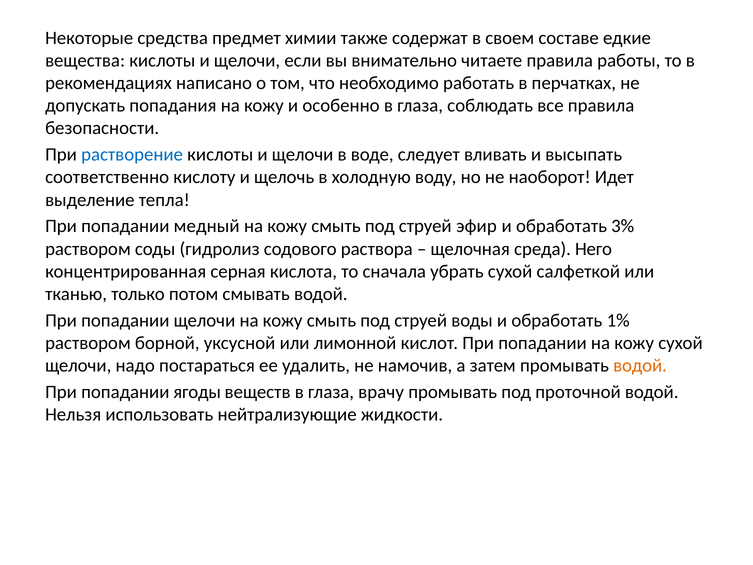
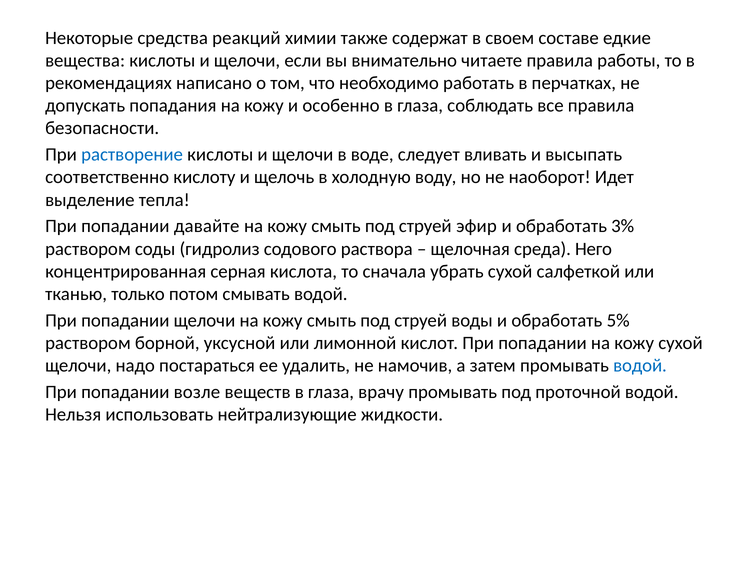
предмет: предмет -> реакций
медный: медный -> давайте
1%: 1% -> 5%
водой at (640, 365) colour: orange -> blue
ягоды: ягоды -> возле
